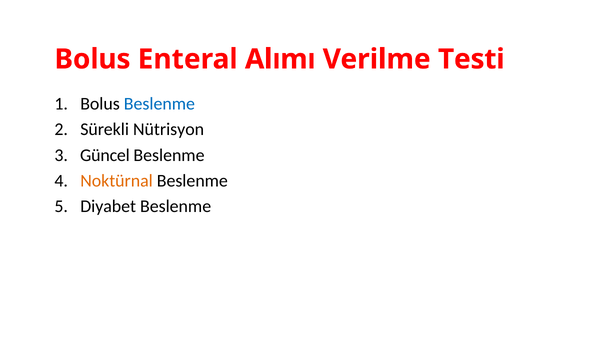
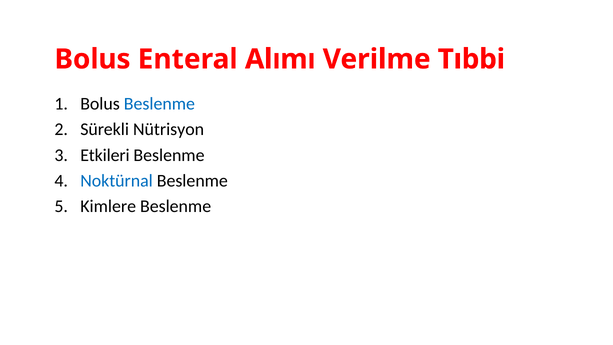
Testi: Testi -> Tıbbi
Güncel: Güncel -> Etkileri
Noktürnal colour: orange -> blue
Diyabet: Diyabet -> Kimlere
